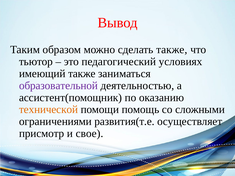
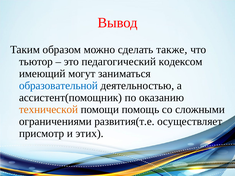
условиях: условиях -> кодексом
имеющий также: также -> могут
образовательной colour: purple -> blue
свое: свое -> этих
